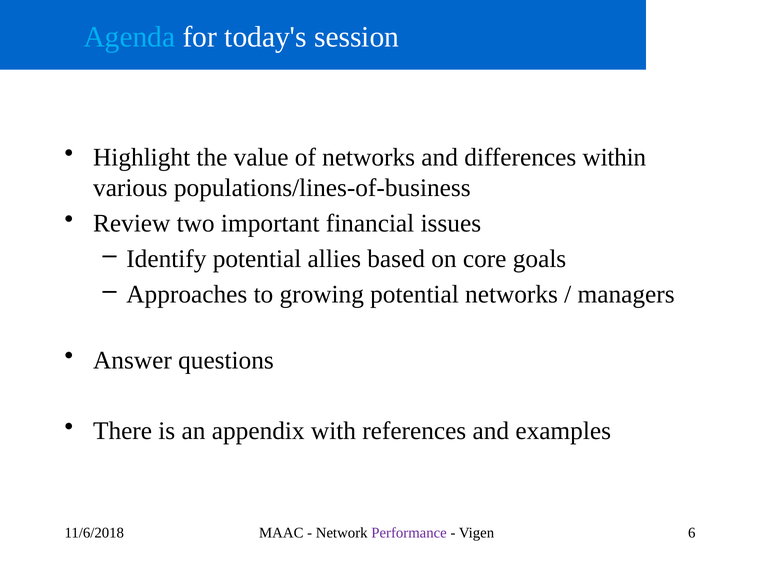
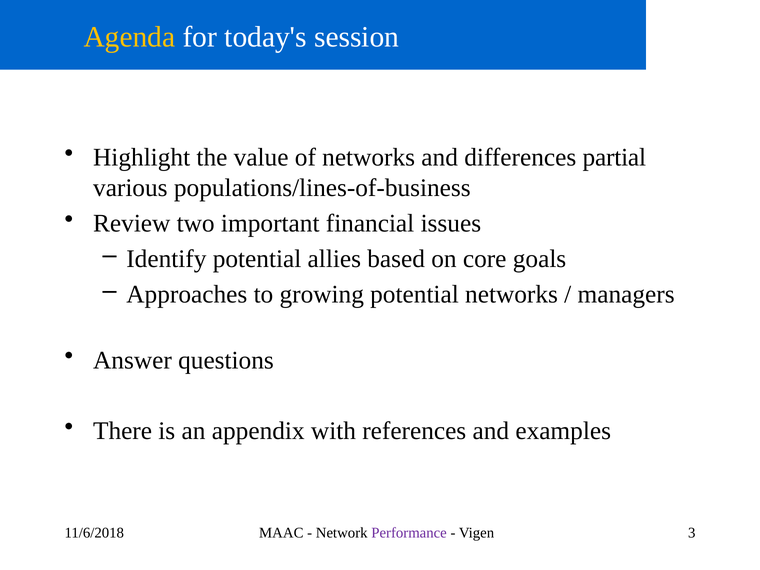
Agenda colour: light blue -> yellow
within: within -> partial
6: 6 -> 3
